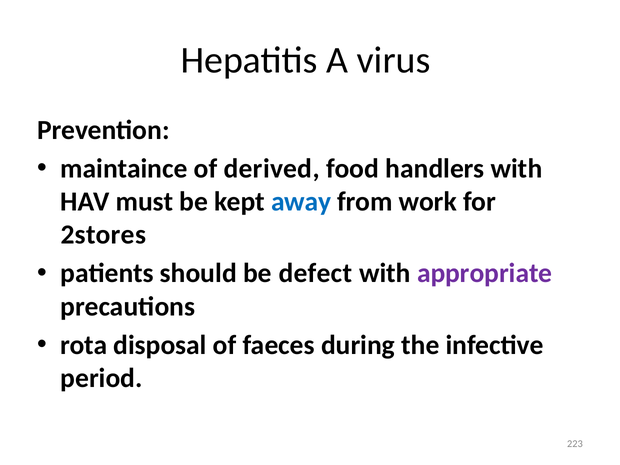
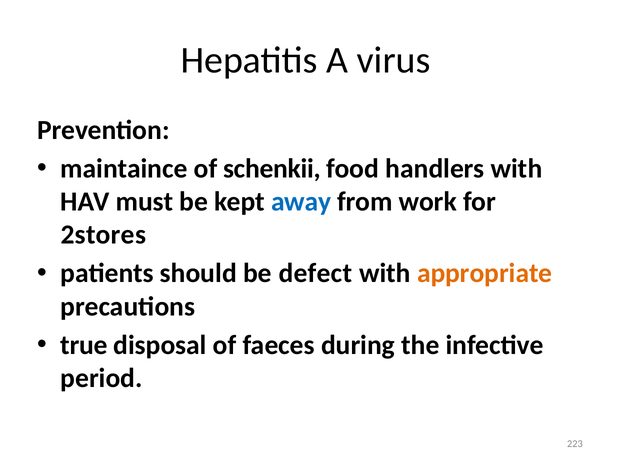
derived: derived -> schenkii
appropriate colour: purple -> orange
rota: rota -> true
